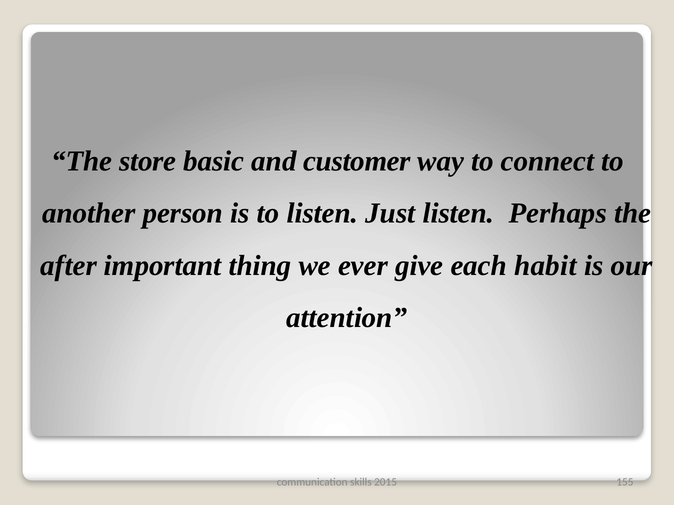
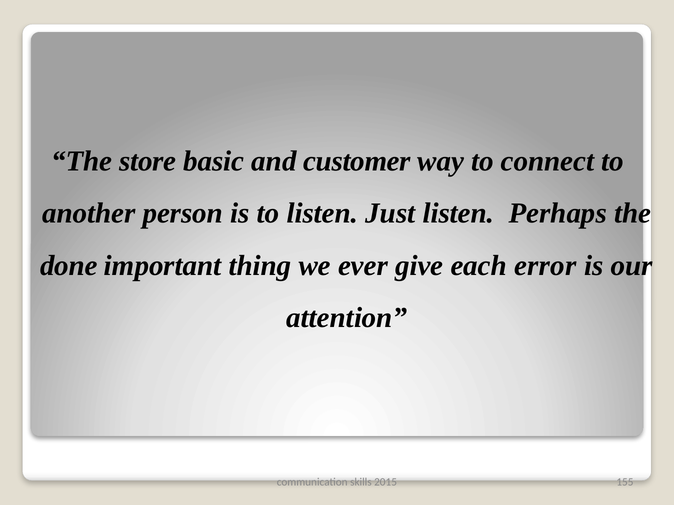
after: after -> done
habit: habit -> error
